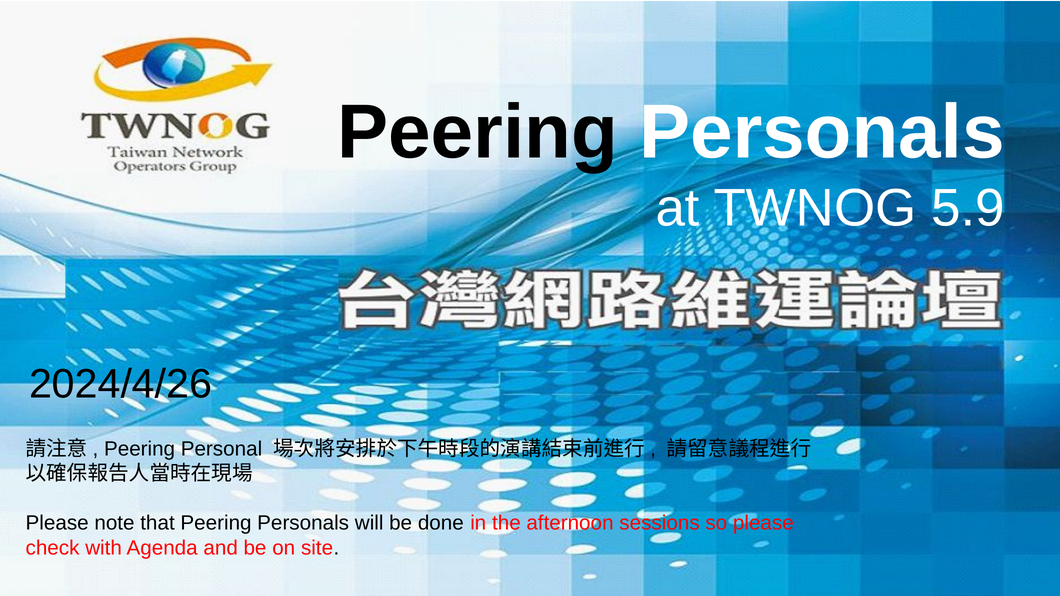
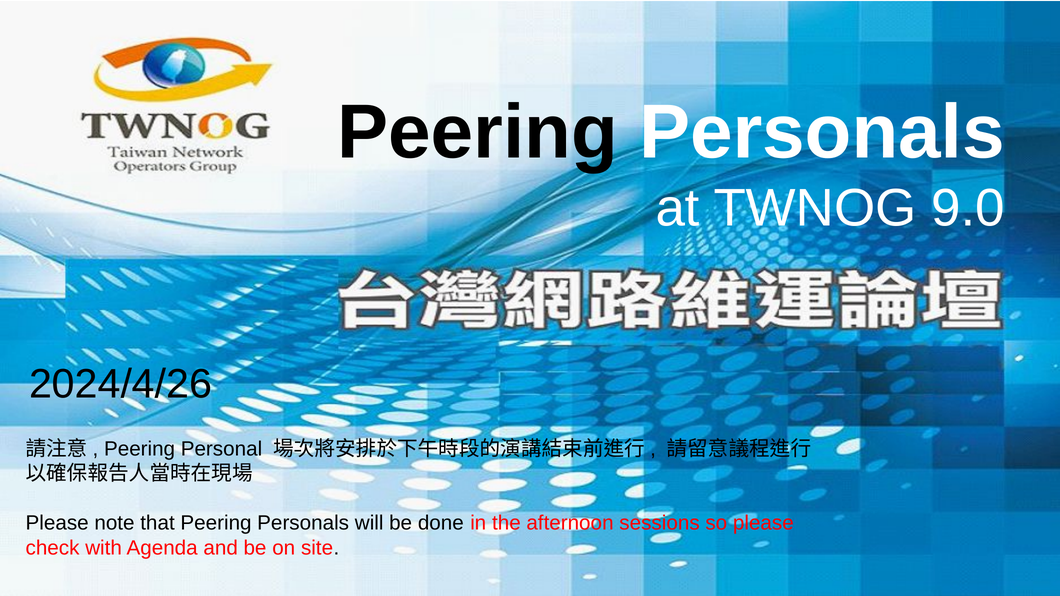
5.9: 5.9 -> 9.0
